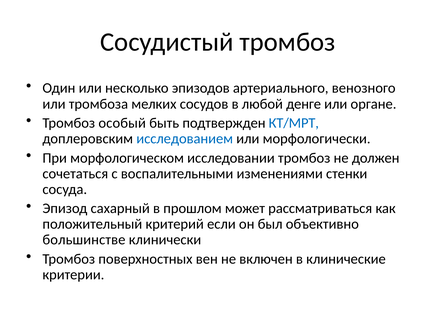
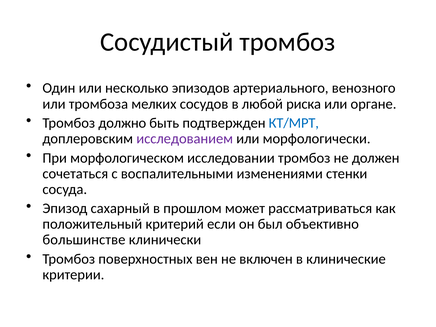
денге: денге -> риска
особый: особый -> должно
исследованием colour: blue -> purple
